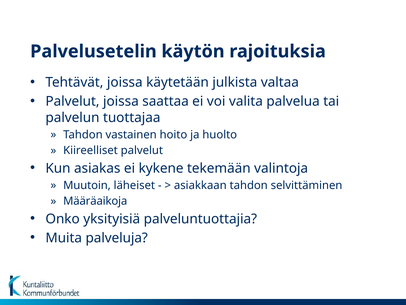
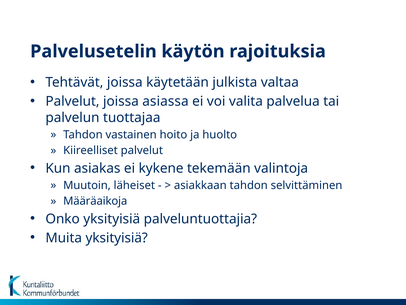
saattaa: saattaa -> asiassa
Muita palveluja: palveluja -> yksityisiä
